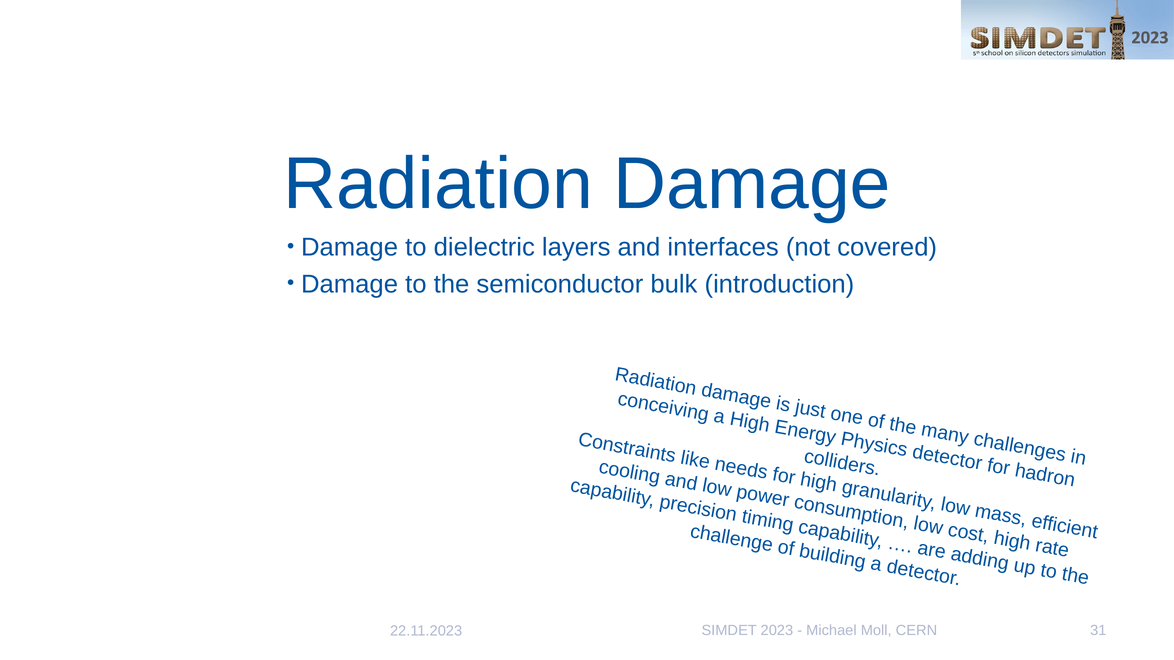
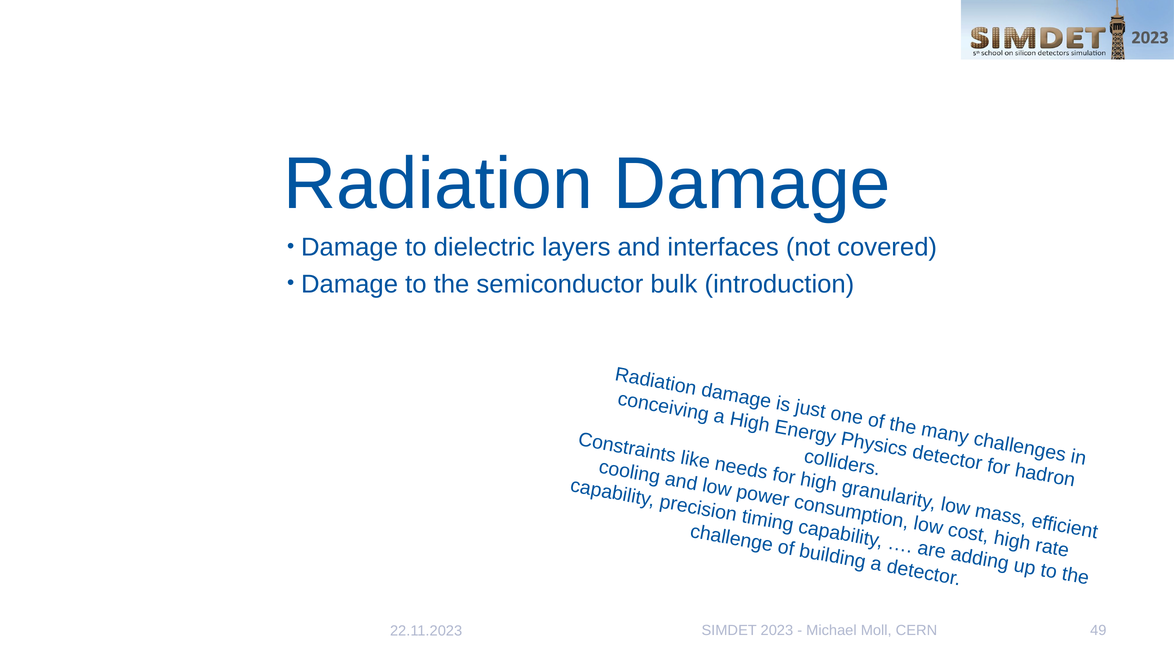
31: 31 -> 49
